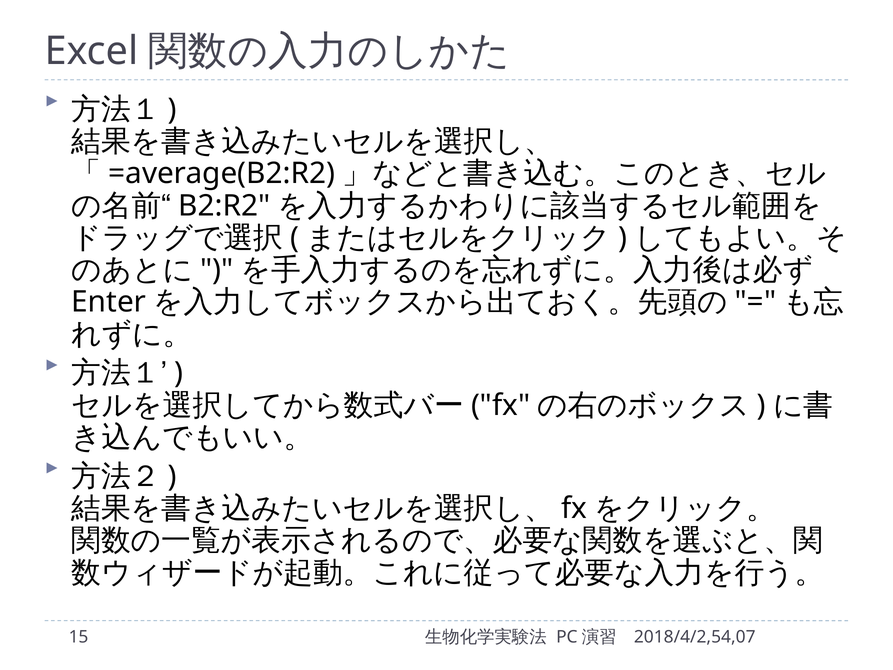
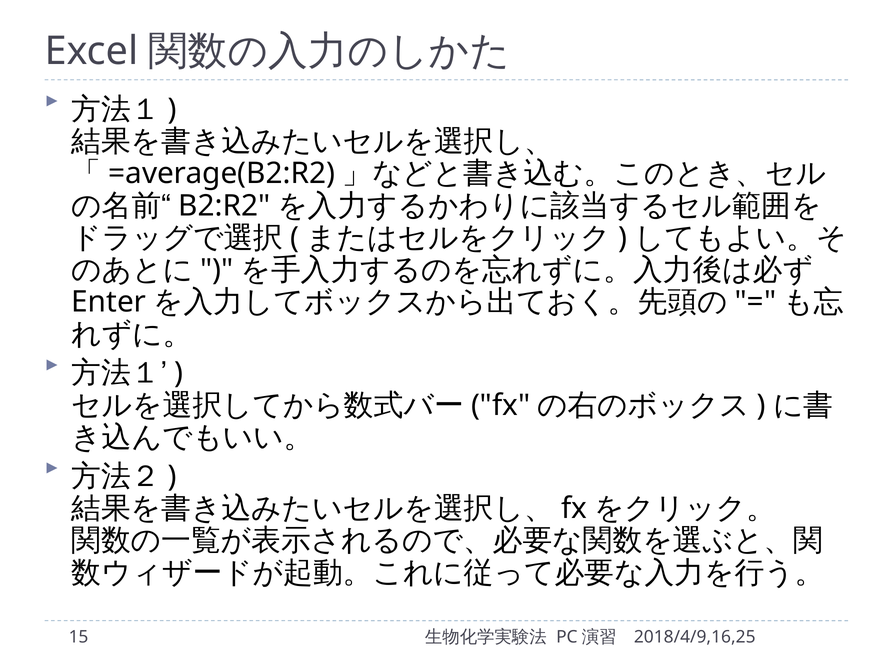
2018/4/2,54,07: 2018/4/2,54,07 -> 2018/4/9,16,25
